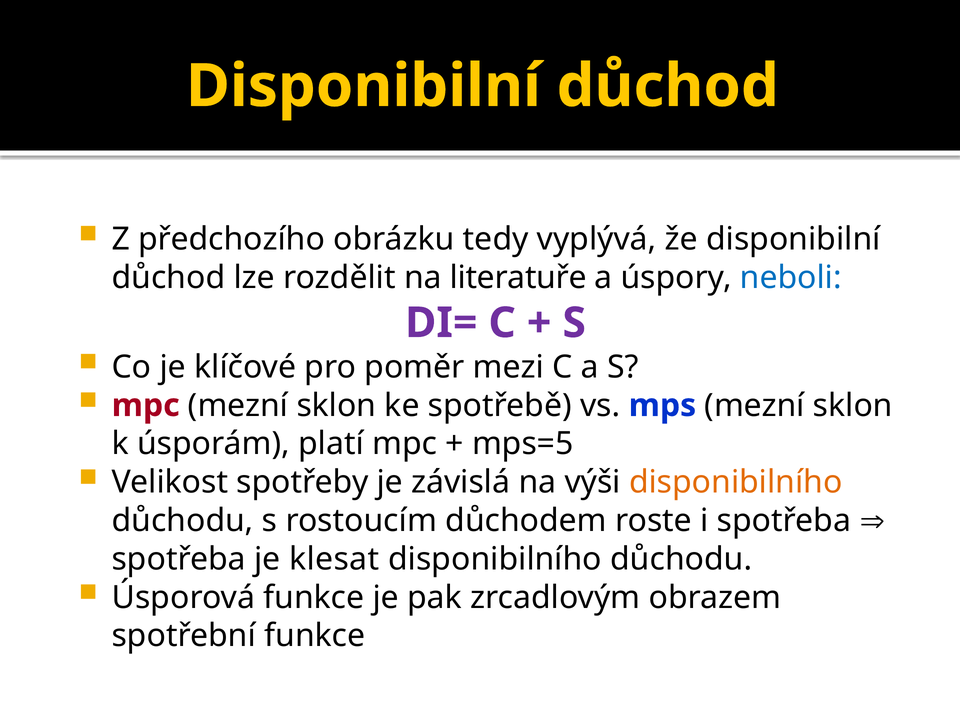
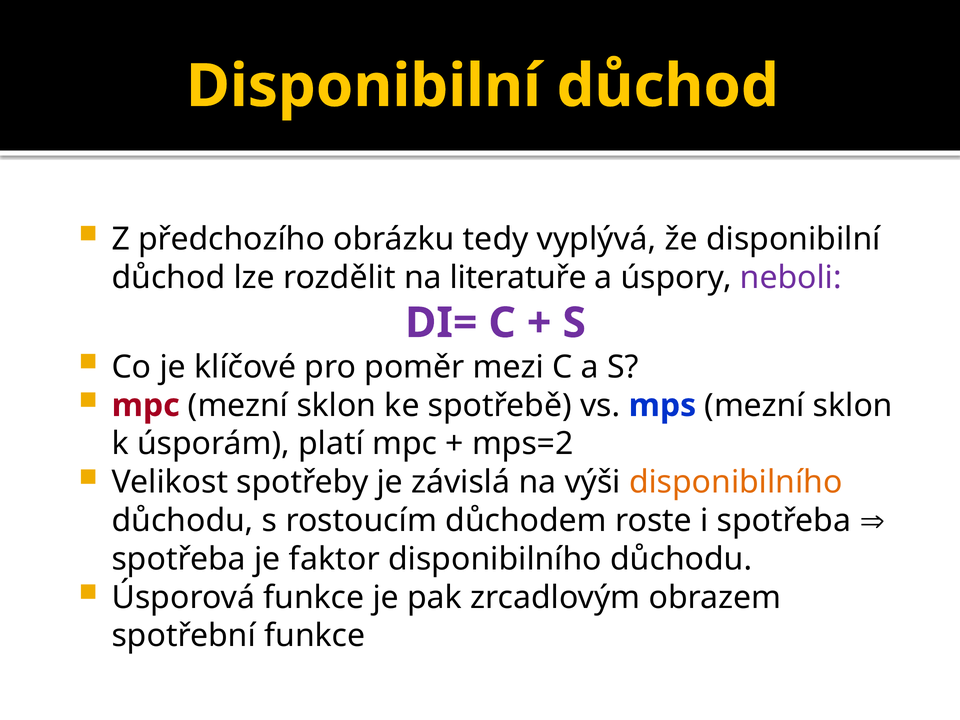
neboli colour: blue -> purple
mps=5: mps=5 -> mps=2
klesat: klesat -> faktor
